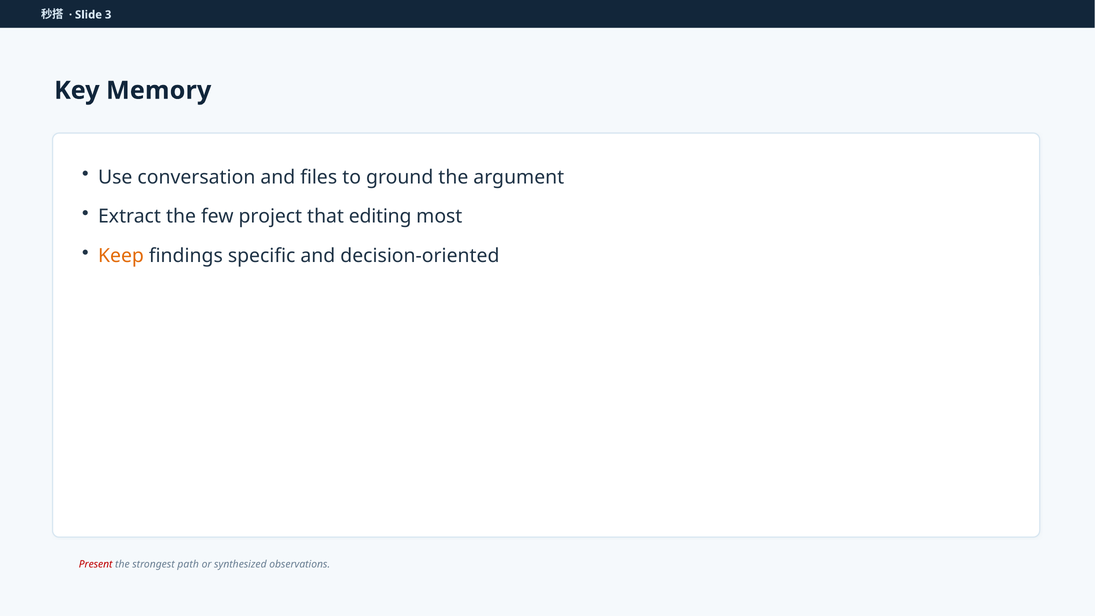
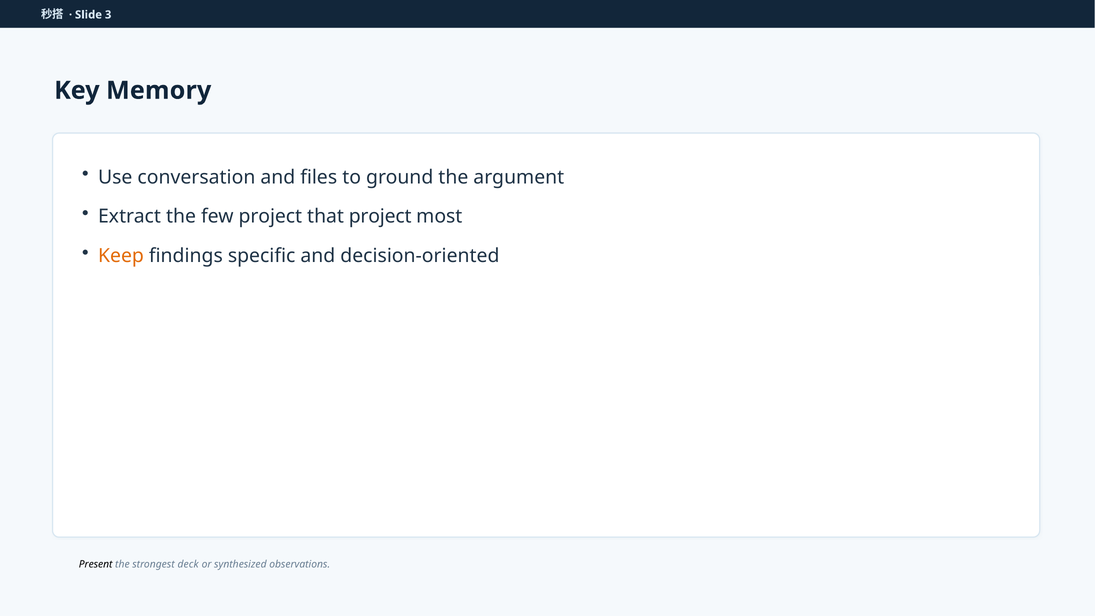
that editing: editing -> project
Present colour: red -> black
path: path -> deck
